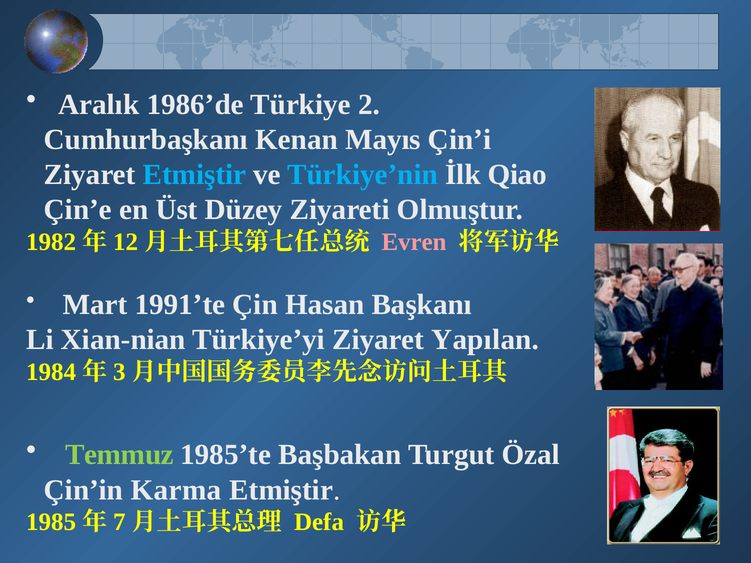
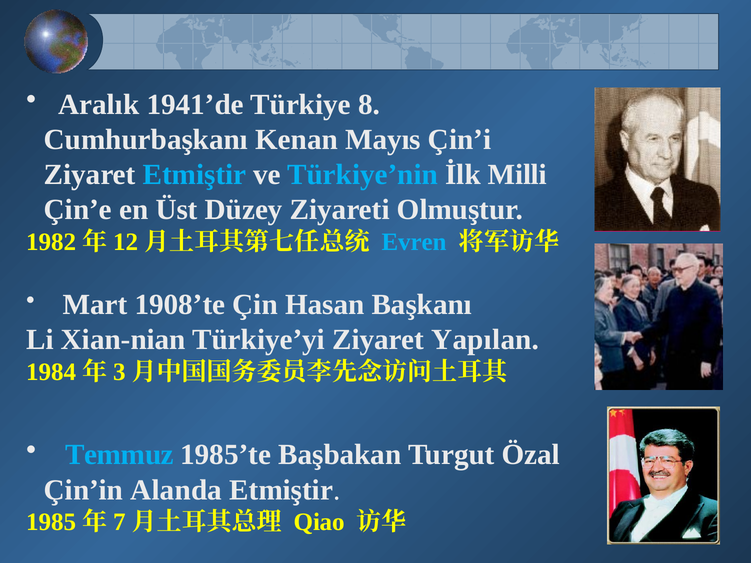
1986’de: 1986’de -> 1941’de
2: 2 -> 8
Qiao: Qiao -> Milli
Evren colour: pink -> light blue
1991’te: 1991’te -> 1908’te
Temmuz colour: light green -> light blue
Karma: Karma -> Alanda
Defa: Defa -> Qiao
